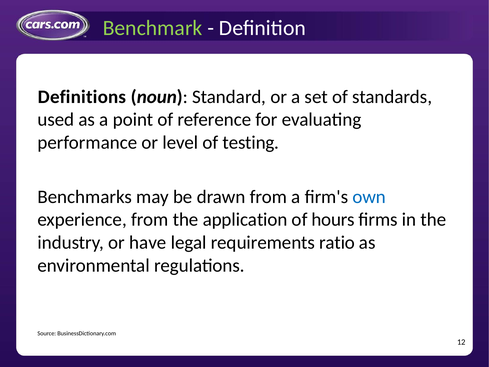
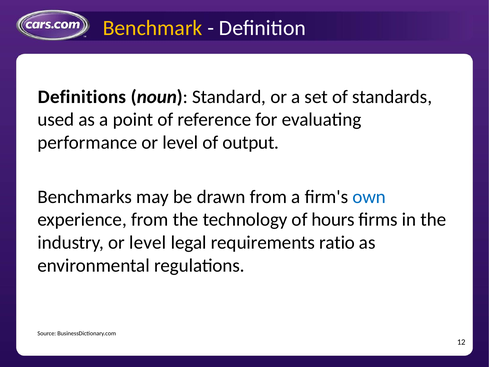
Benchmark colour: light green -> yellow
testing: testing -> output
application: application -> technology
industry or have: have -> level
